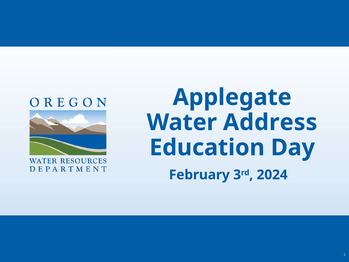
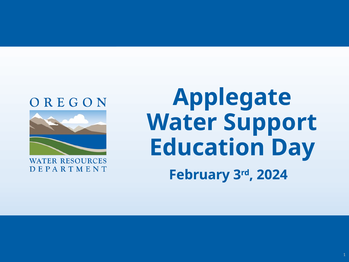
Address: Address -> Support
